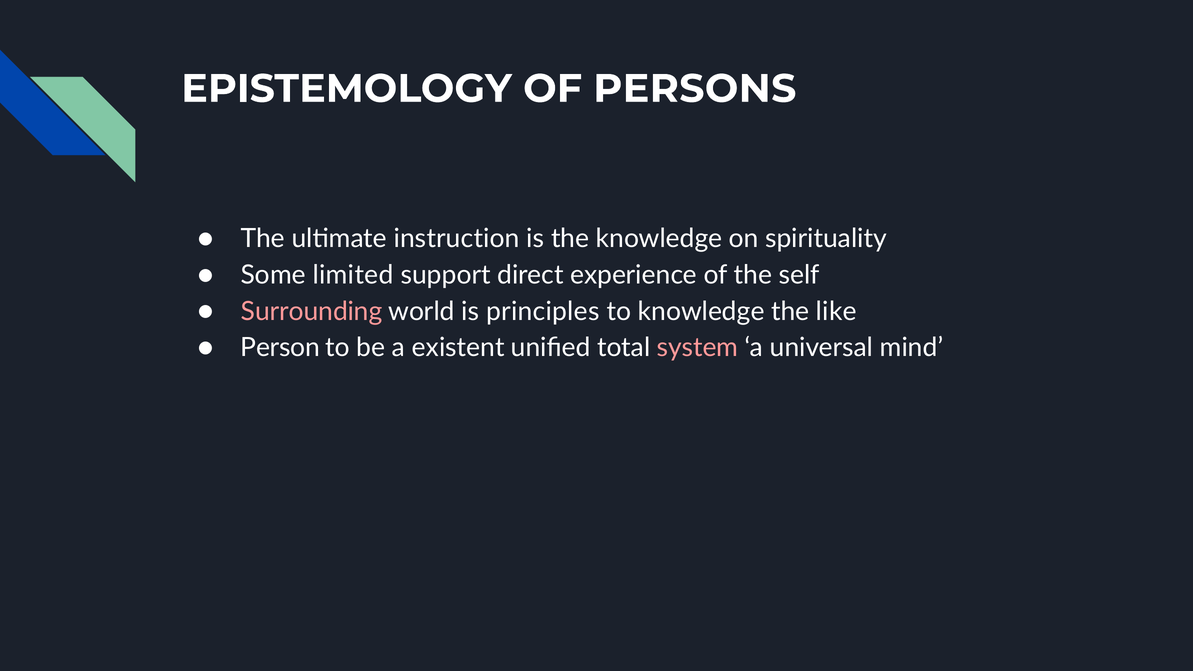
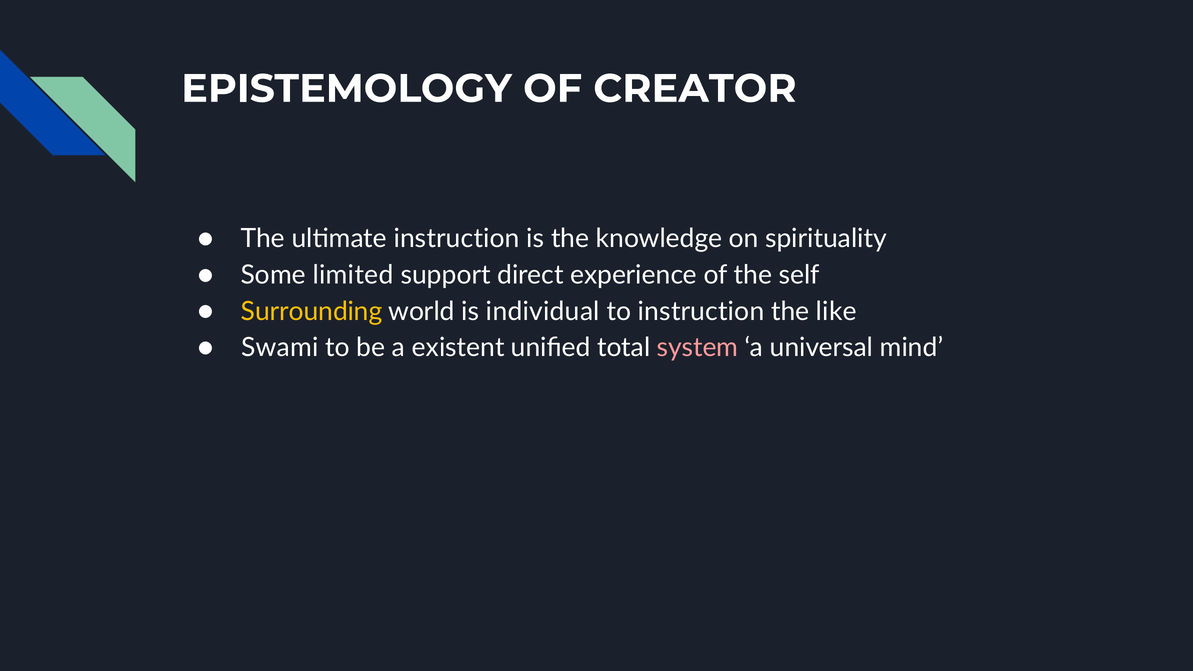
PERSONS: PERSONS -> CREATOR
Surrounding colour: pink -> yellow
principles: principles -> individual
to knowledge: knowledge -> instruction
Person: Person -> Swami
